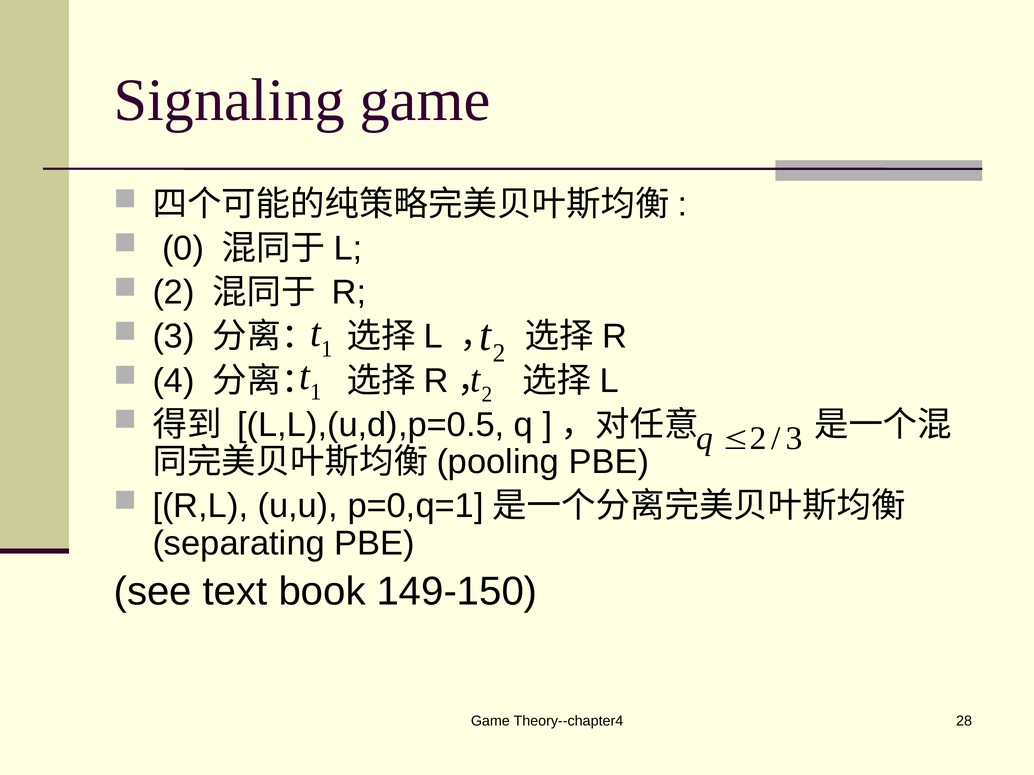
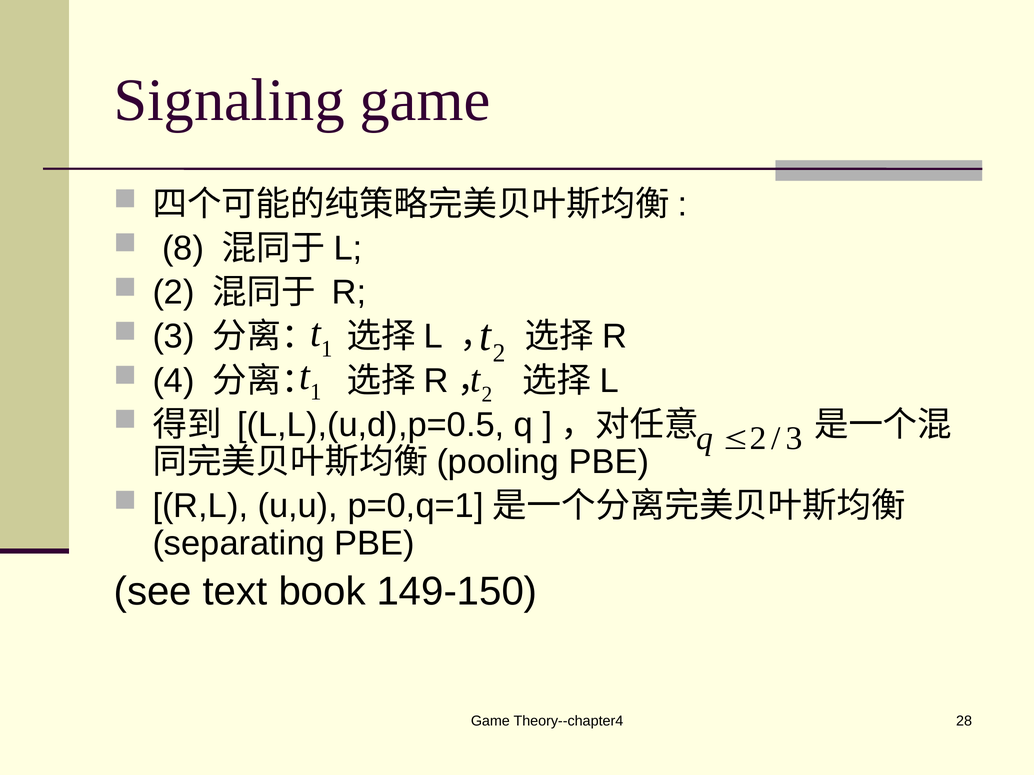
0: 0 -> 8
